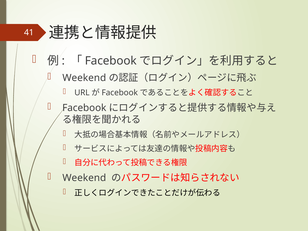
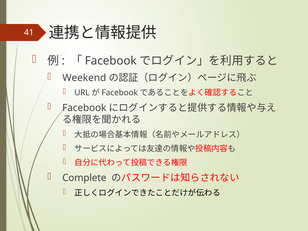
Weekend at (84, 178): Weekend -> Complete
